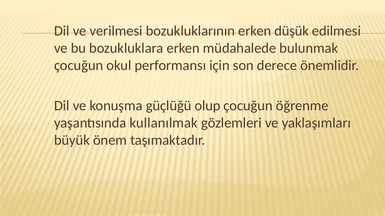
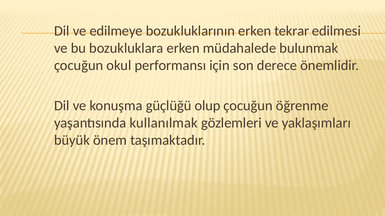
verilmesi: verilmesi -> edilmeye
düşük: düşük -> tekrar
